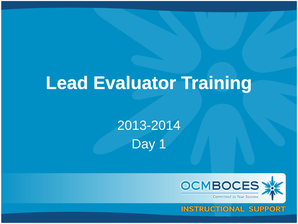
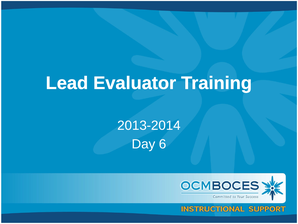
1: 1 -> 6
